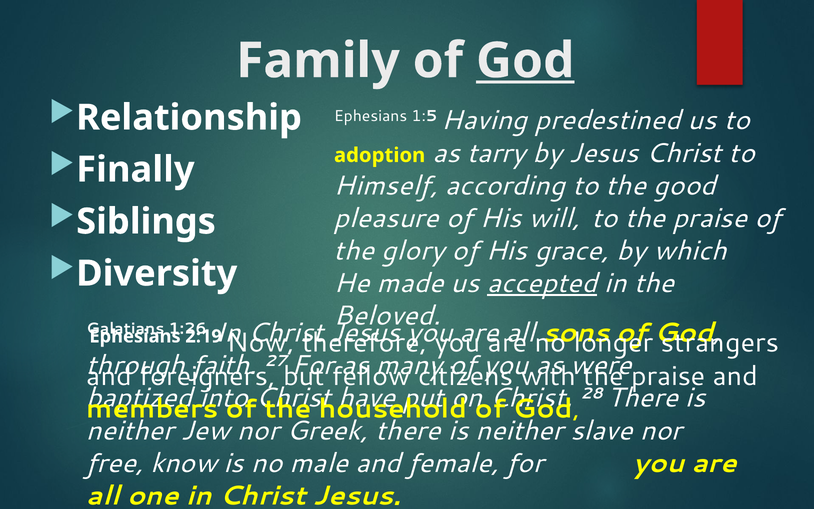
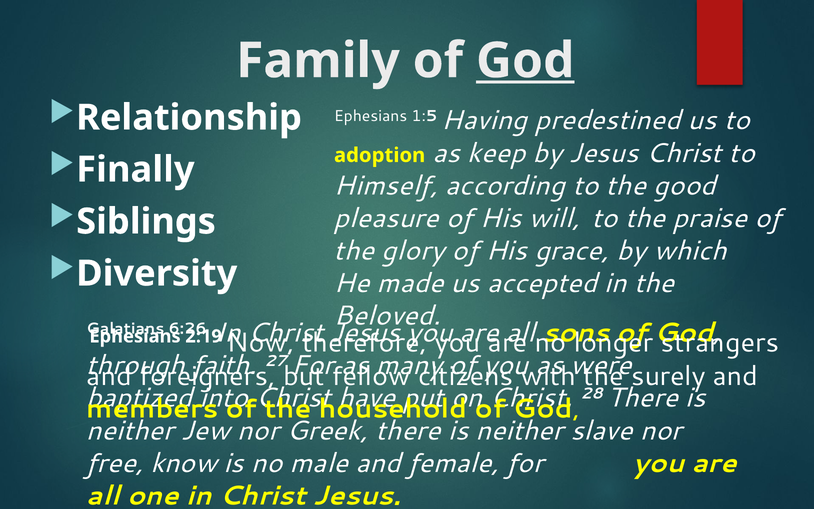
tarry: tarry -> keep
accepted underline: present -> none
1:26: 1:26 -> 6:26
praise at (669, 376): praise -> surely
